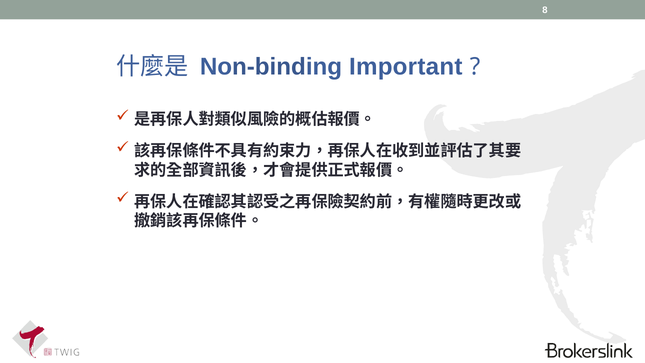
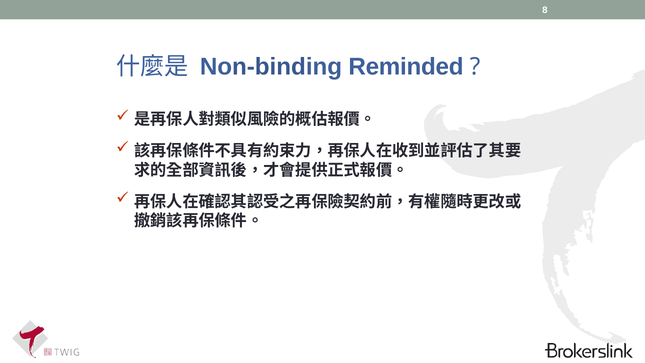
Important: Important -> Reminded
